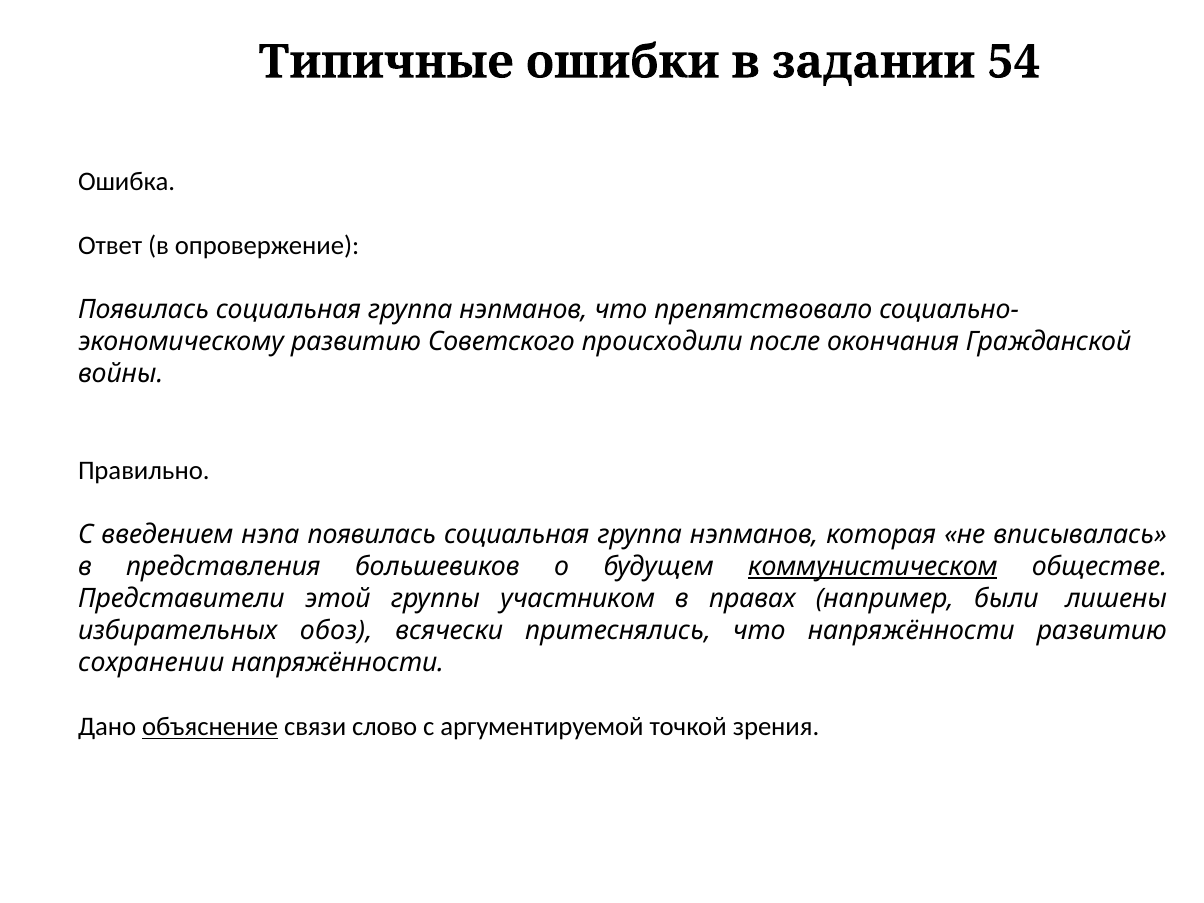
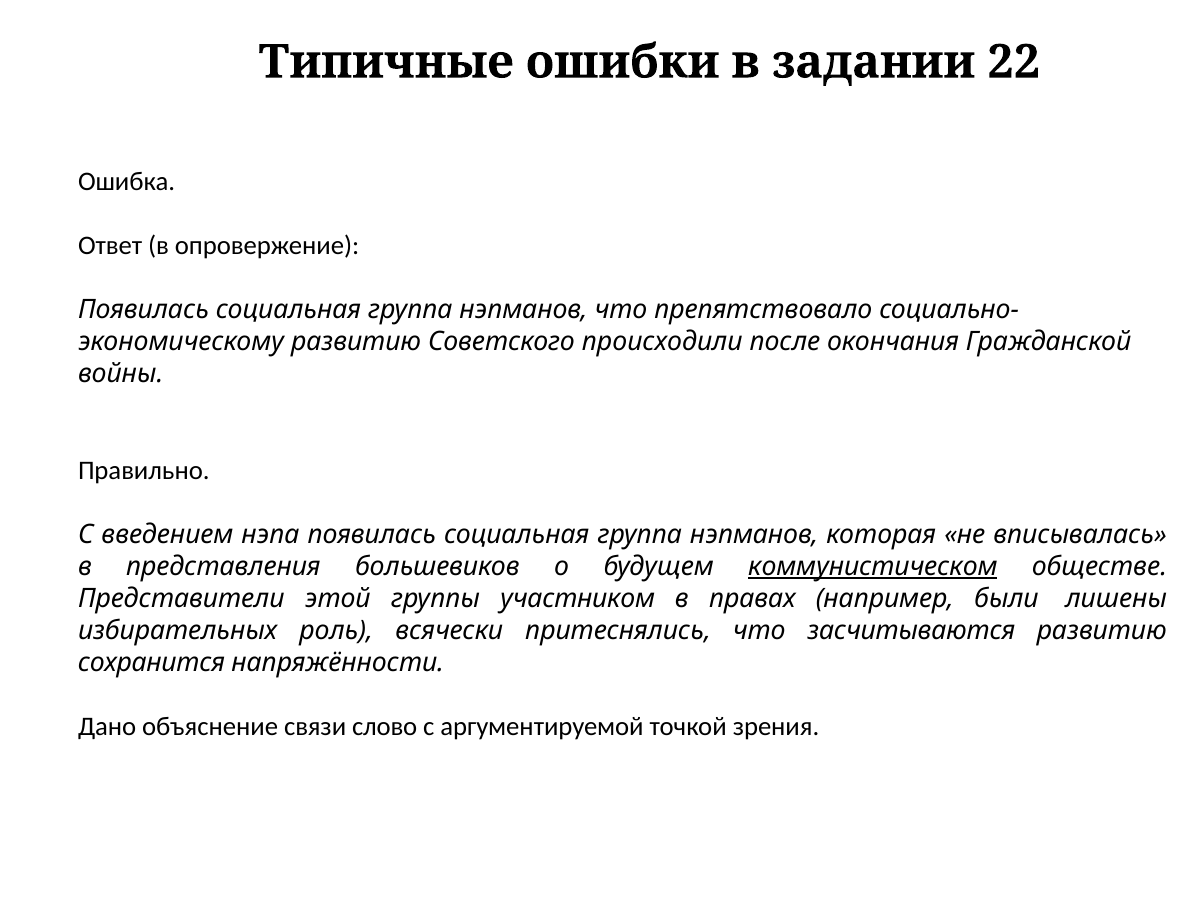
54: 54 -> 22
обоз: обоз -> роль
что напряжённости: напряжённости -> засчитываются
сохранении: сохранении -> сохранится
объяснение underline: present -> none
